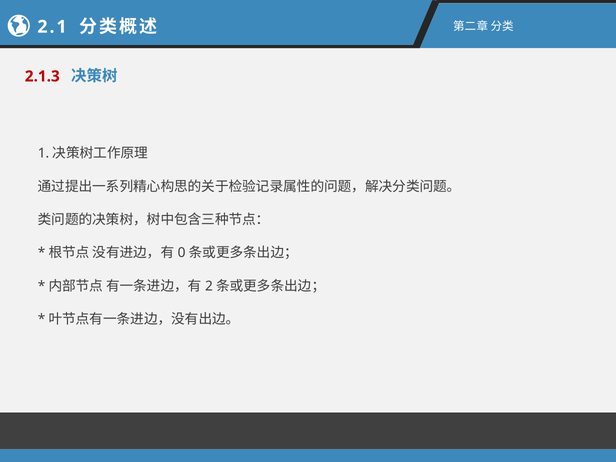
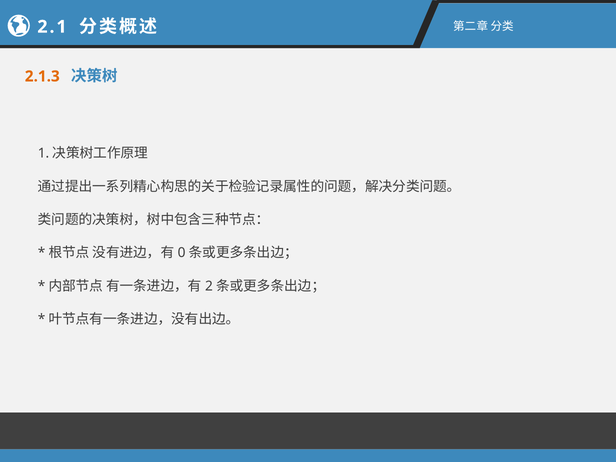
2.1.3 colour: red -> orange
